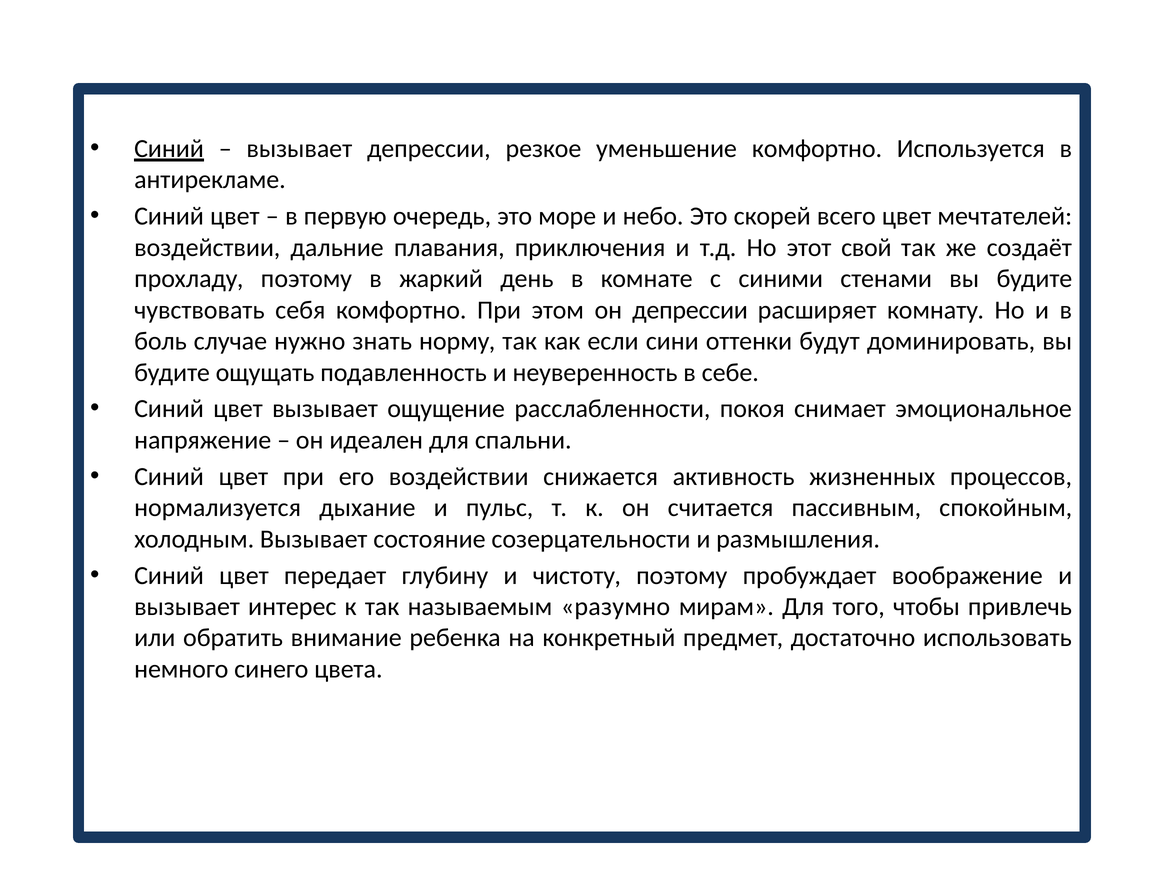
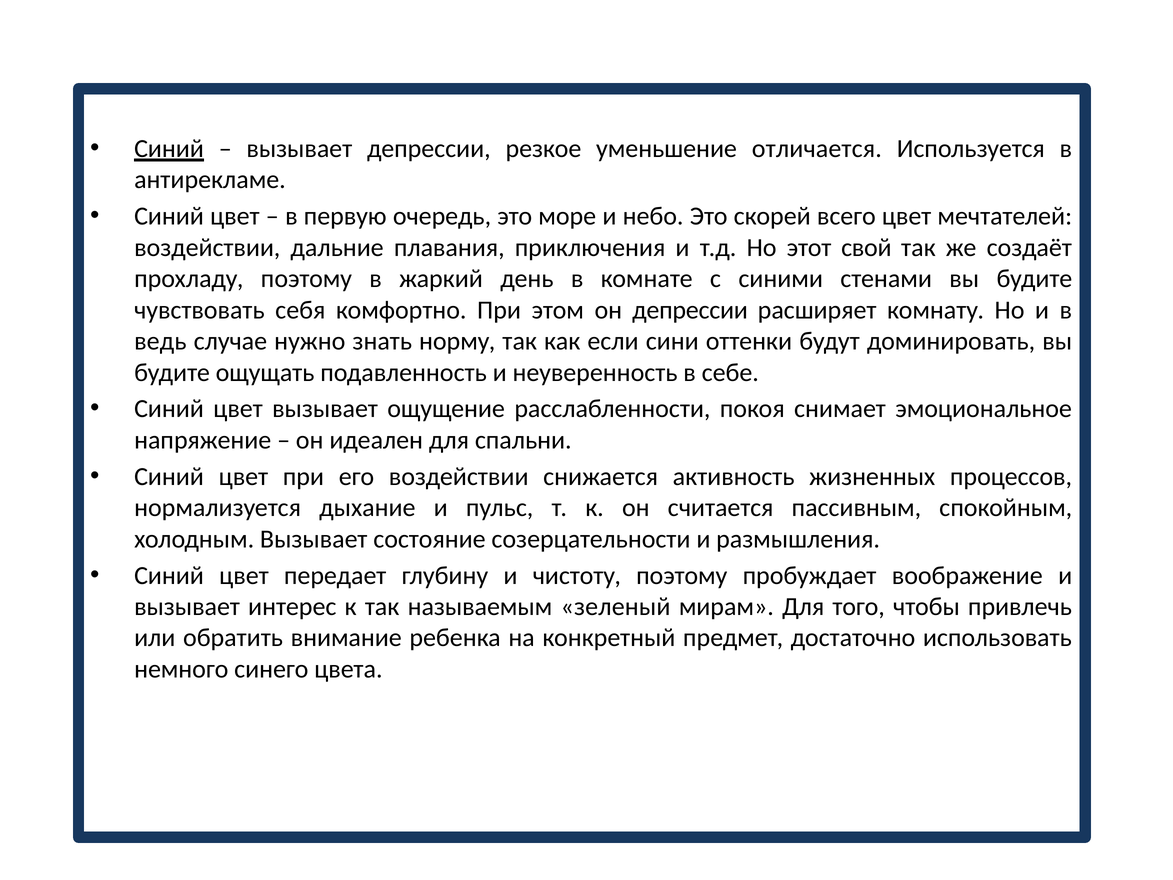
уменьшение комфортно: комфортно -> отличается
боль: боль -> ведь
разумно: разумно -> зеленый
